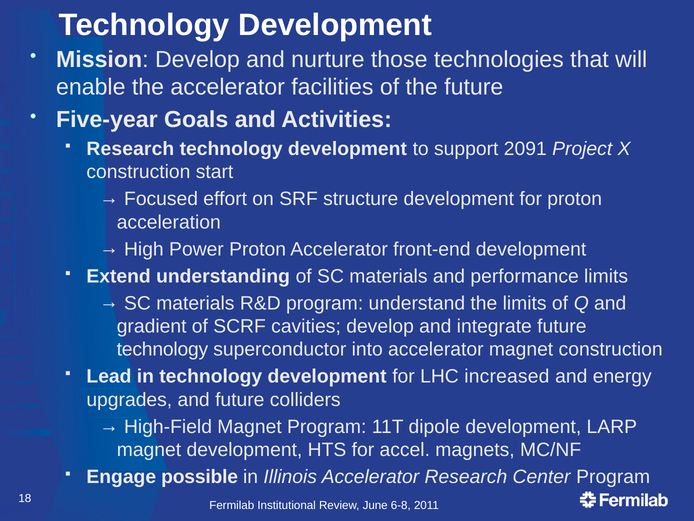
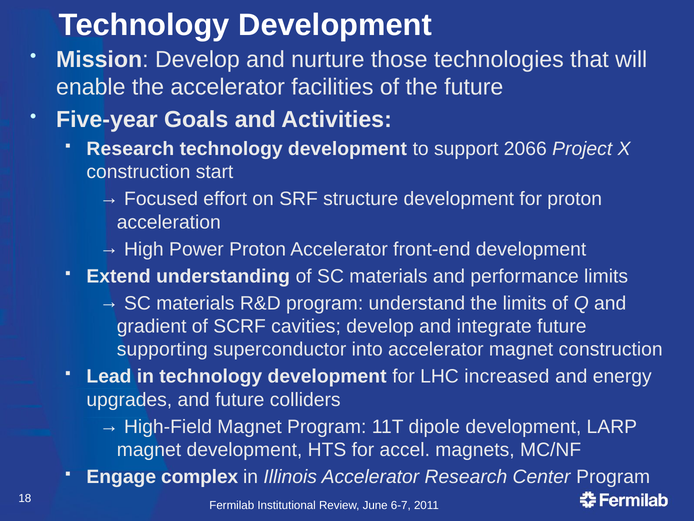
2091: 2091 -> 2066
technology at (162, 349): technology -> supporting
possible: possible -> complex
6-8: 6-8 -> 6-7
